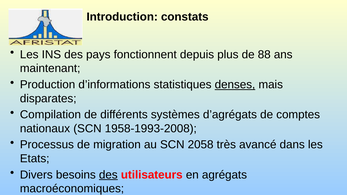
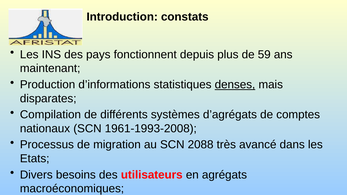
88: 88 -> 59
1958-1993-2008: 1958-1993-2008 -> 1961-1993-2008
2058: 2058 -> 2088
des at (108, 175) underline: present -> none
